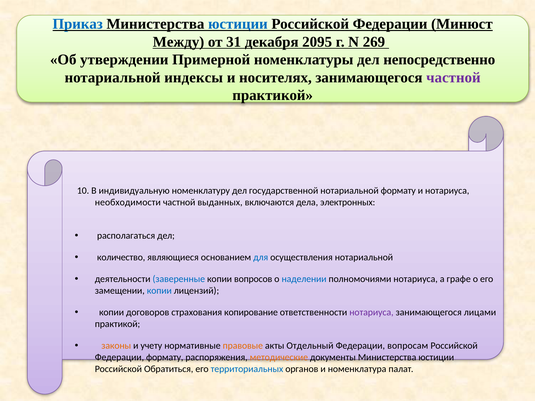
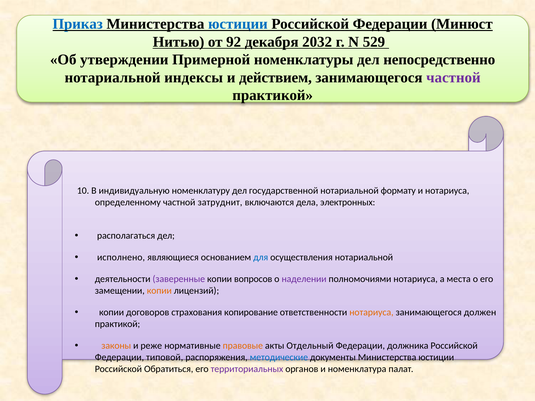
Между: Между -> Нитью
31: 31 -> 92
2095: 2095 -> 2032
269: 269 -> 529
носителях: носителях -> действием
необходимости: необходимости -> определенному
выданных: выданных -> затруднит
количество: количество -> исполнено
заверенные colour: blue -> purple
наделении colour: blue -> purple
графе: графе -> места
копии at (159, 291) colour: blue -> orange
нотариуса at (371, 313) colour: purple -> orange
лицами: лицами -> должен
учету: учету -> реже
вопросам: вопросам -> должника
Федерации формату: формату -> типовой
методические colour: orange -> blue
территориальных colour: blue -> purple
